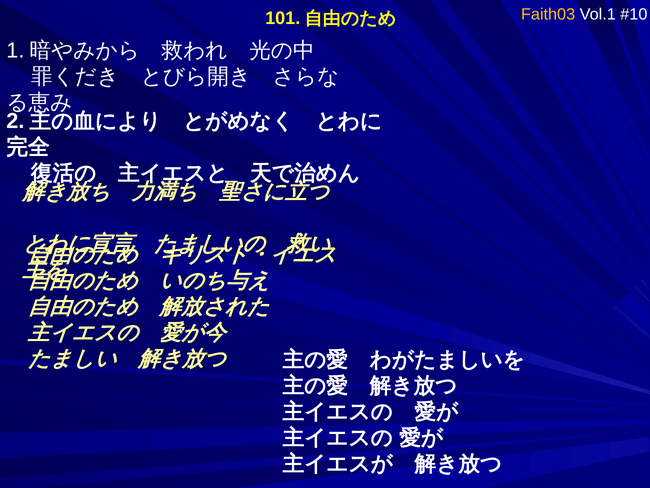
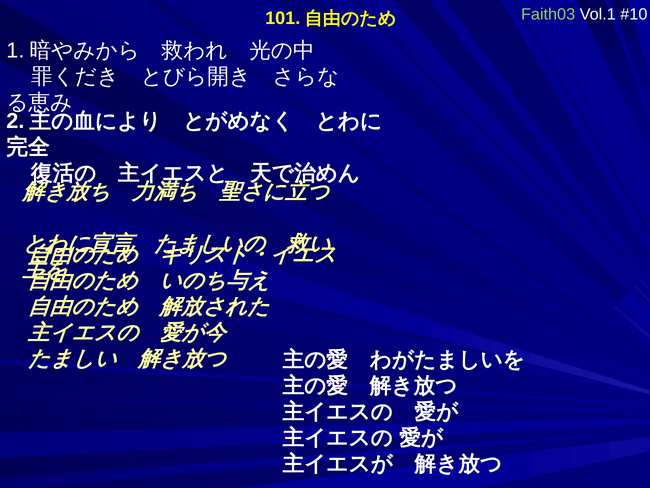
Faith03 colour: yellow -> light green
